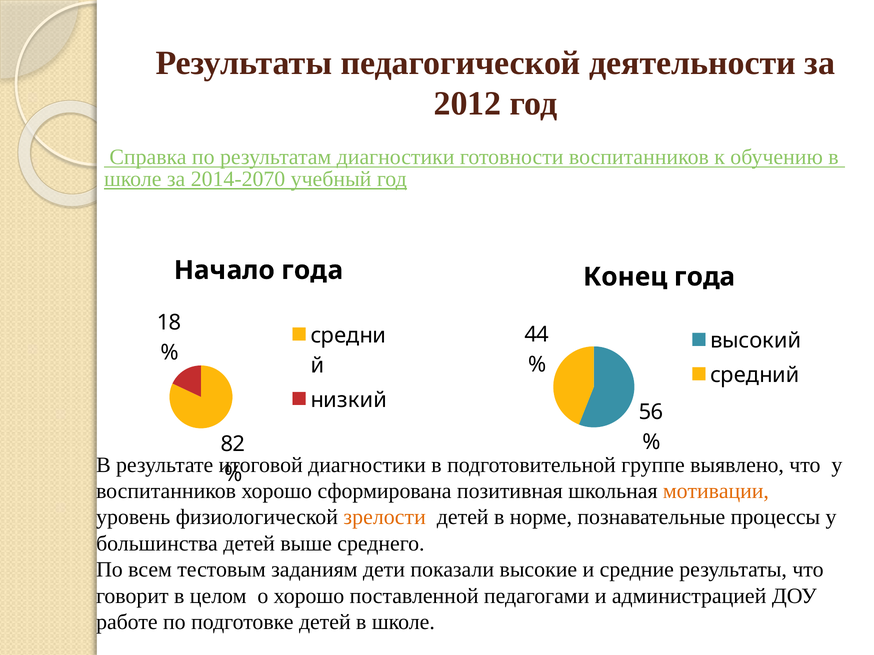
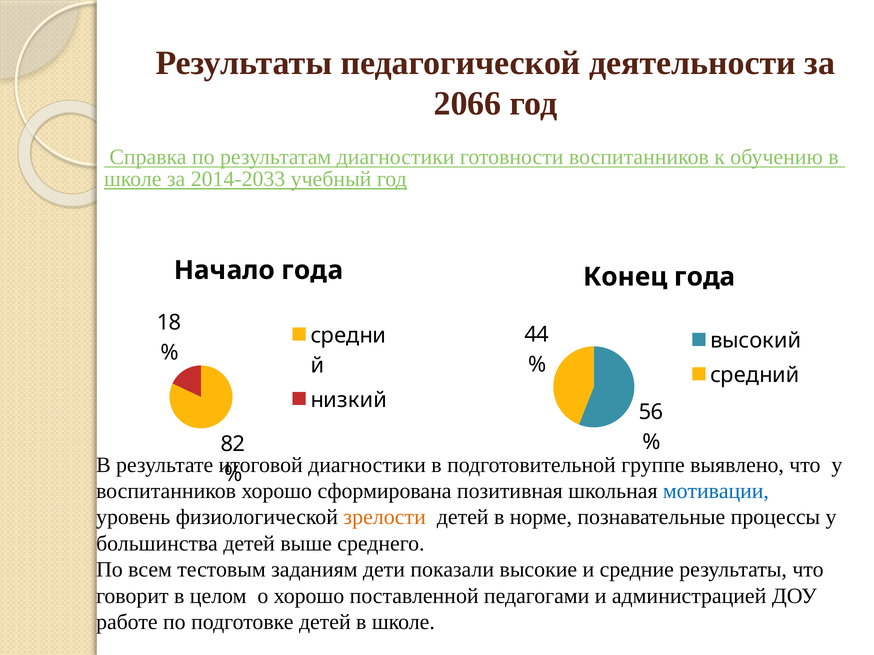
2012: 2012 -> 2066
2014-2070: 2014-2070 -> 2014-2033
мотивации colour: orange -> blue
